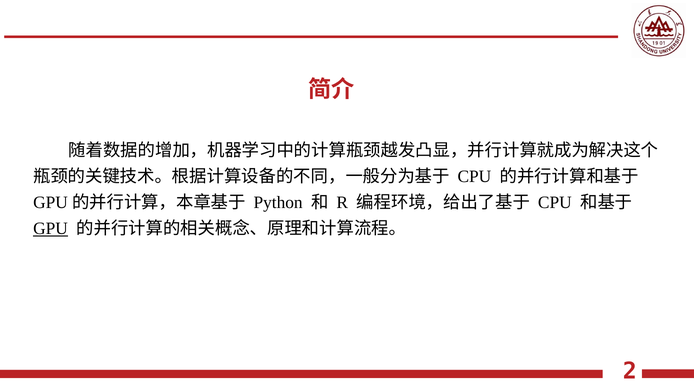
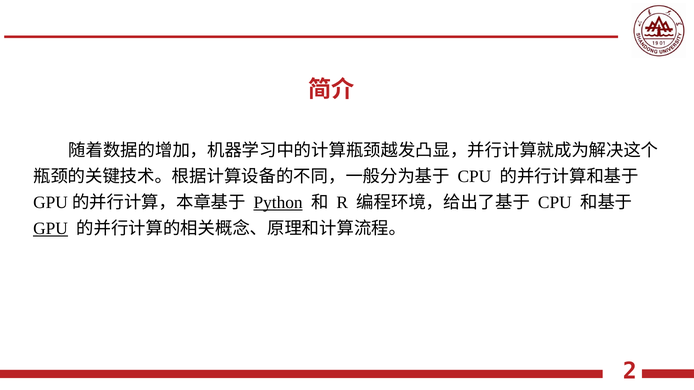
Python underline: none -> present
